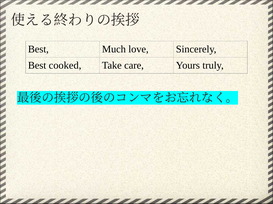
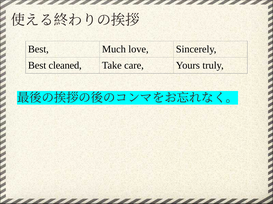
cooked: cooked -> cleaned
